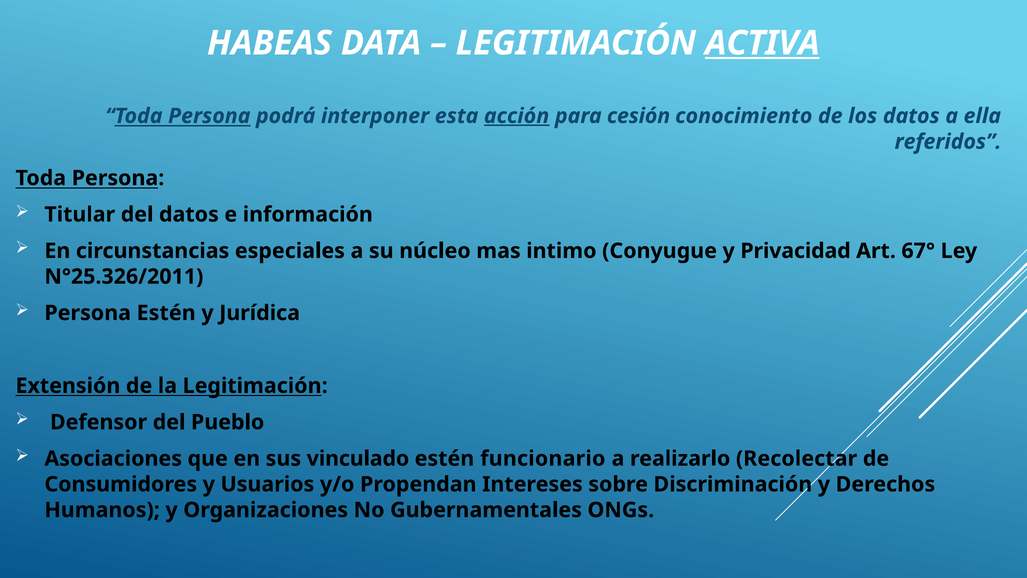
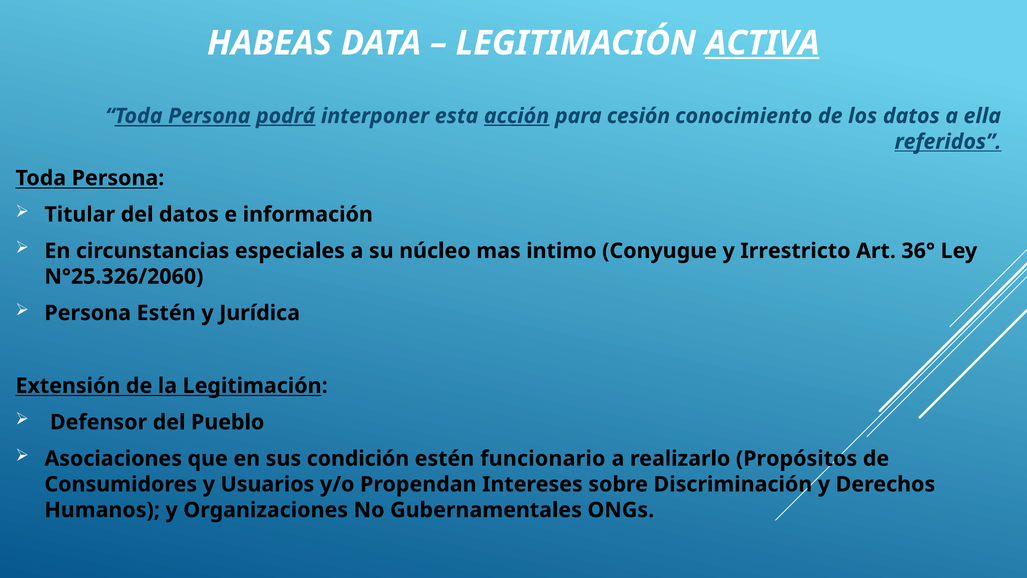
podrá underline: none -> present
referidos underline: none -> present
Privacidad: Privacidad -> Irrestricto
67°: 67° -> 36°
N°25.326/2011: N°25.326/2011 -> N°25.326/2060
vinculado: vinculado -> condición
Recolectar: Recolectar -> Propósitos
